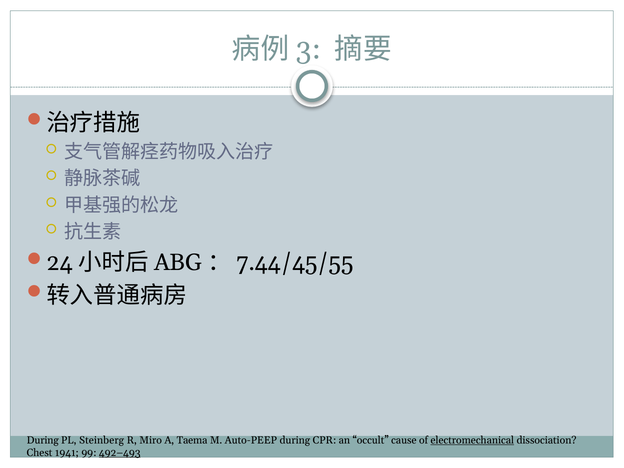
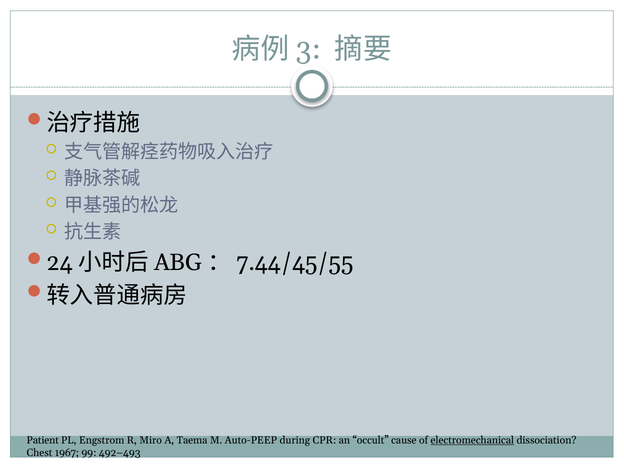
During at (43, 440): During -> Patient
Steinberg: Steinberg -> Engstrom
1941: 1941 -> 1967
492–493 underline: present -> none
